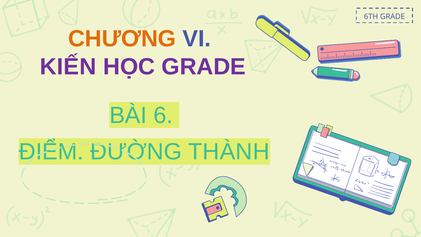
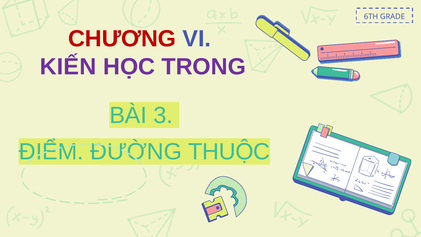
CHƯƠNG colour: orange -> red
HỌC GRADE: GRADE -> TRONG
6: 6 -> 3
THÀNH: THÀNH -> THUỘC
